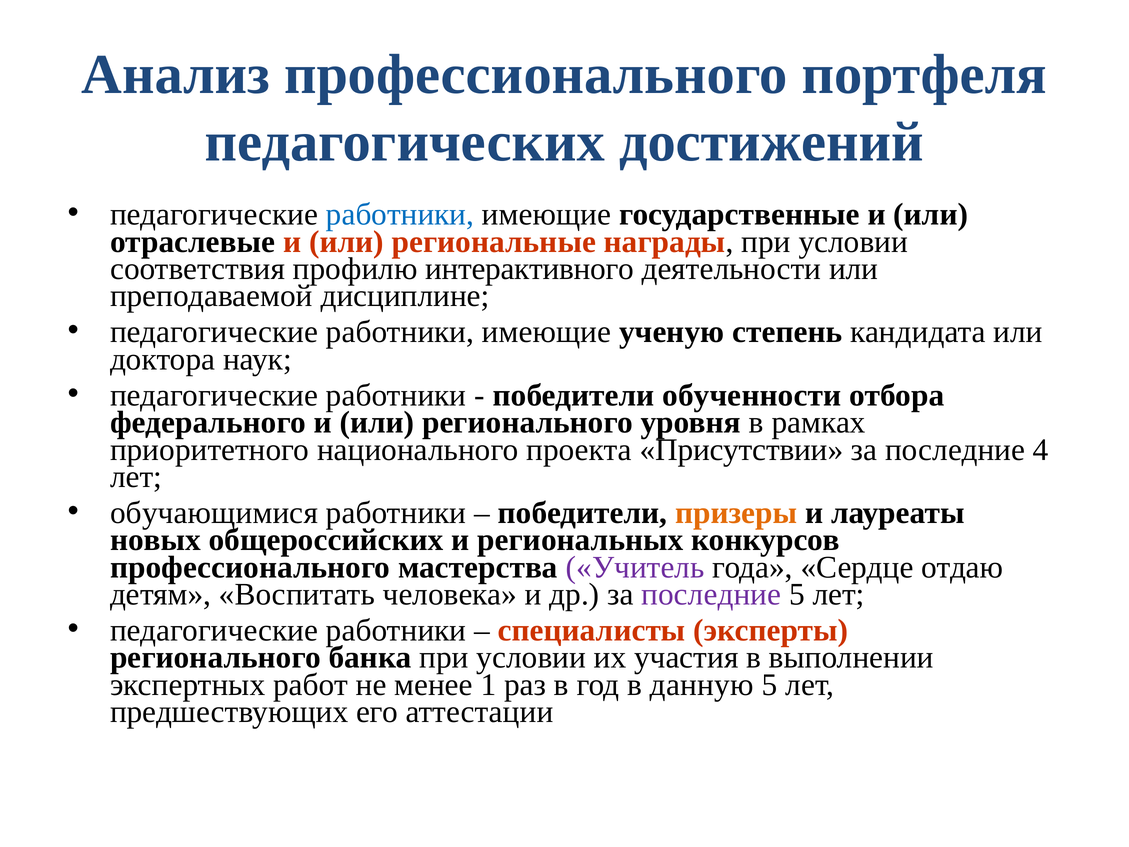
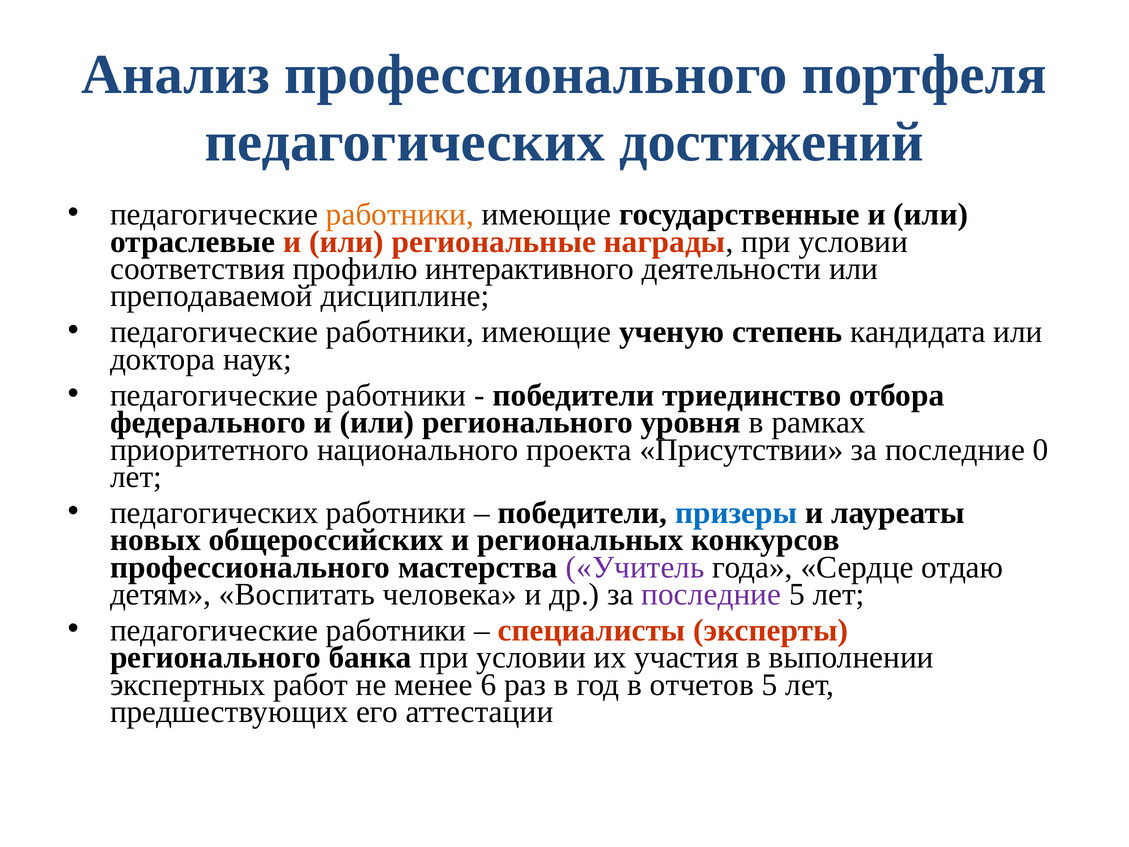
работники at (400, 215) colour: blue -> orange
обученности: обученности -> триединство
4: 4 -> 0
обучающимися at (214, 513): обучающимися -> педагогических
призеры colour: orange -> blue
1: 1 -> 6
данную: данную -> отчетов
